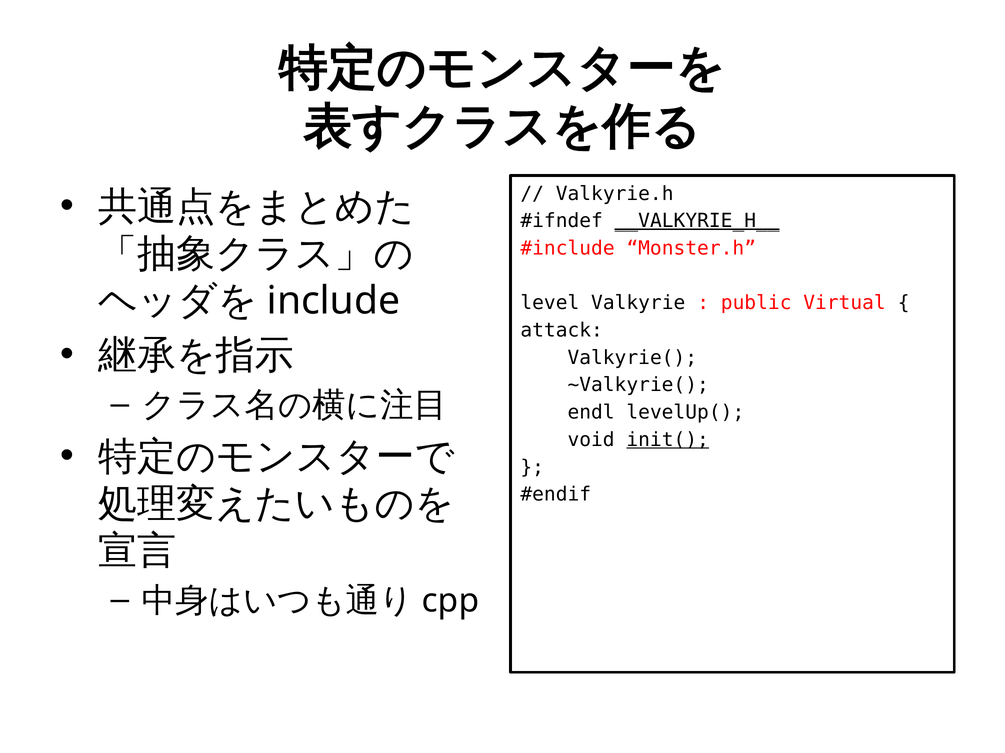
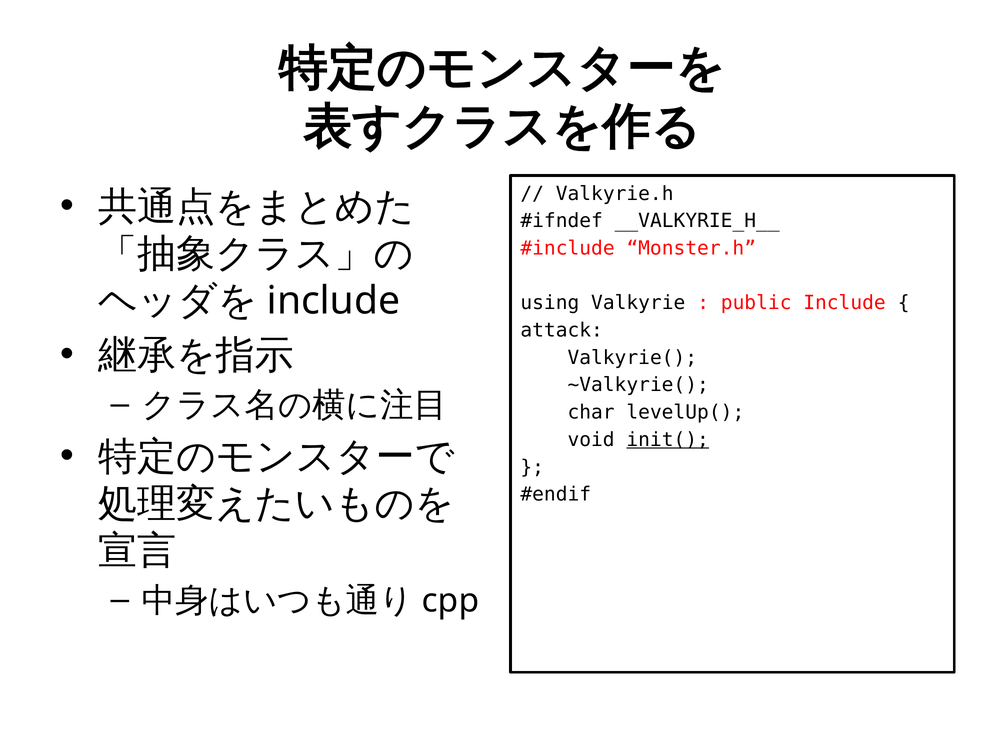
__VALKYRIE_H__ underline: present -> none
level: level -> using
public Virtual: Virtual -> Include
endl: endl -> char
